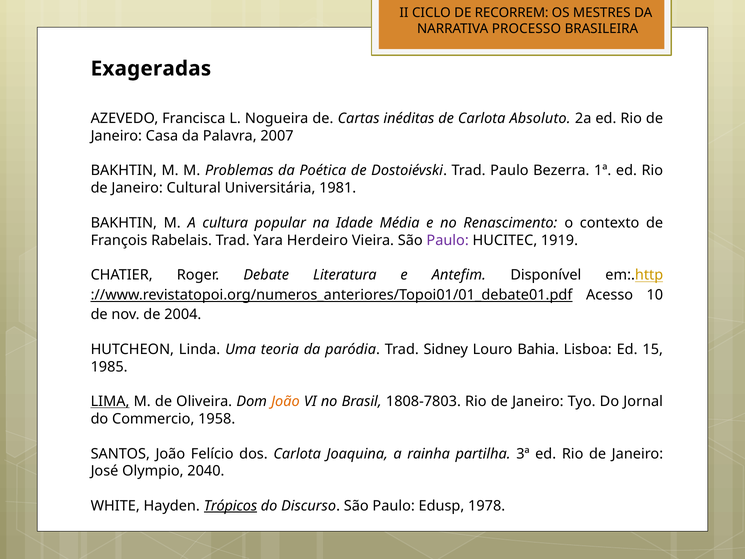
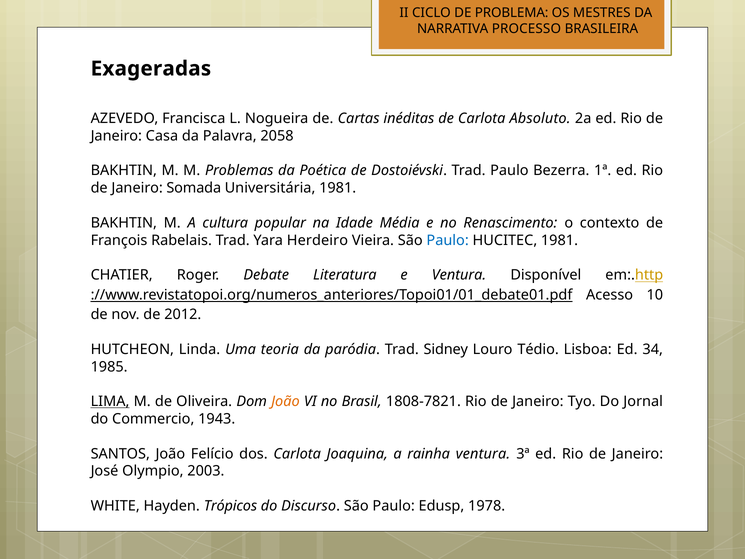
RECORREM: RECORREM -> PROBLEMA
2007: 2007 -> 2058
Cultural: Cultural -> Somada
Paulo at (448, 240) colour: purple -> blue
HUCITEC 1919: 1919 -> 1981
e Antefim: Antefim -> Ventura
2004: 2004 -> 2012
Bahia: Bahia -> Tédio
15: 15 -> 34
1808-7803: 1808-7803 -> 1808-7821
1958: 1958 -> 1943
rainha partilha: partilha -> ventura
2040: 2040 -> 2003
Trópicos underline: present -> none
